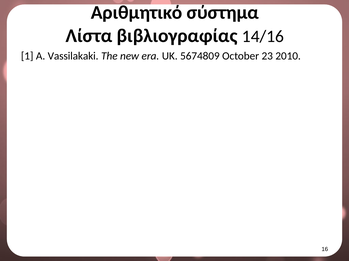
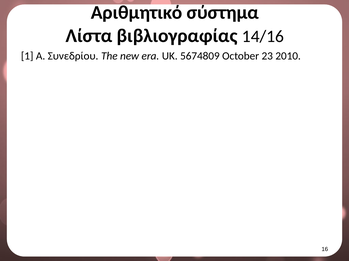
Vassilakaki: Vassilakaki -> Συνεδρίου
